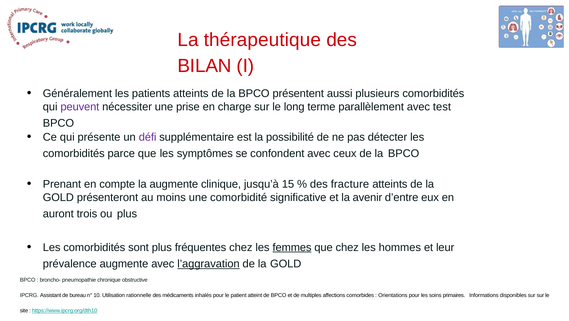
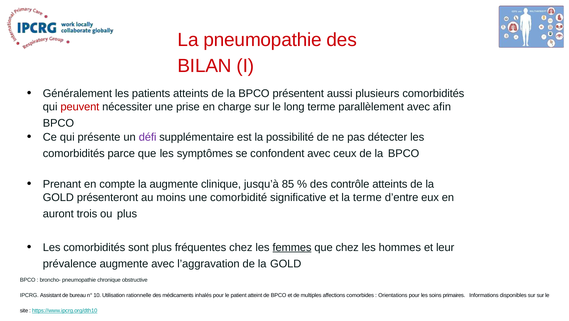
La thérapeutique: thérapeutique -> pneumopathie
peuvent colour: purple -> red
test: test -> afin
15: 15 -> 85
fracture: fracture -> contrôle
la avenir: avenir -> terme
l’aggravation underline: present -> none
